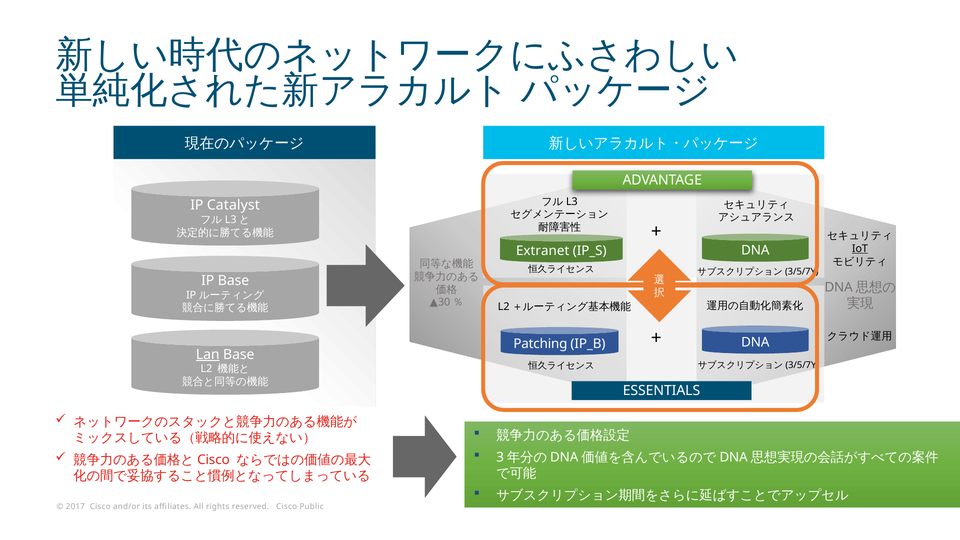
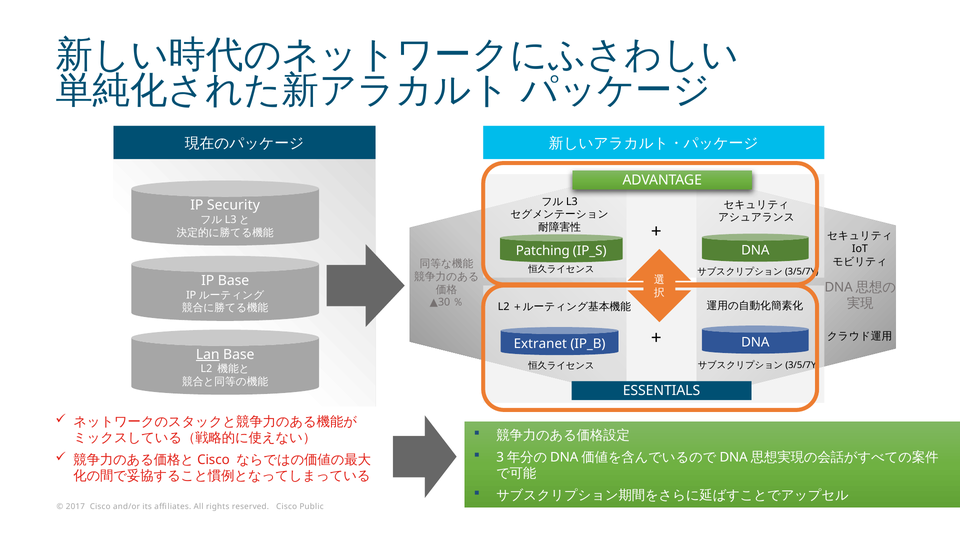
Catalyst: Catalyst -> Security
IoT underline: present -> none
Extranet: Extranet -> Patching
Patching: Patching -> Extranet
